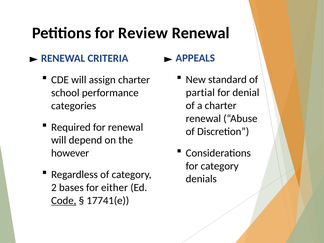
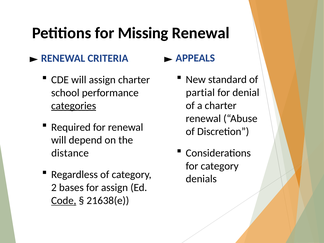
Review: Review -> Missing
categories underline: none -> present
however: however -> distance
for either: either -> assign
17741(e: 17741(e -> 21638(e
